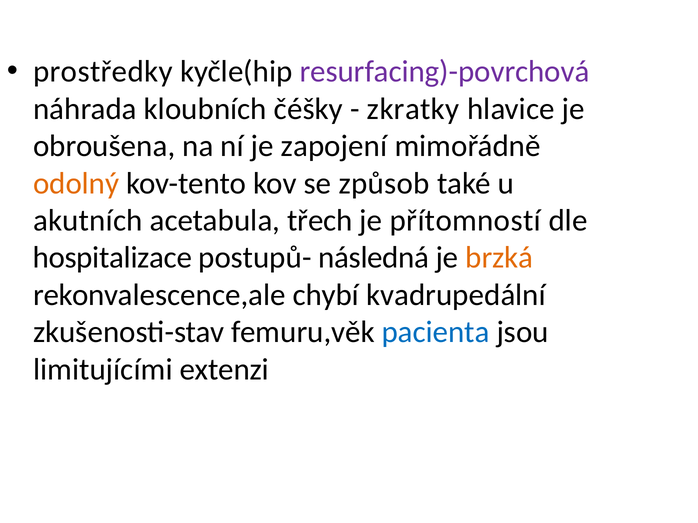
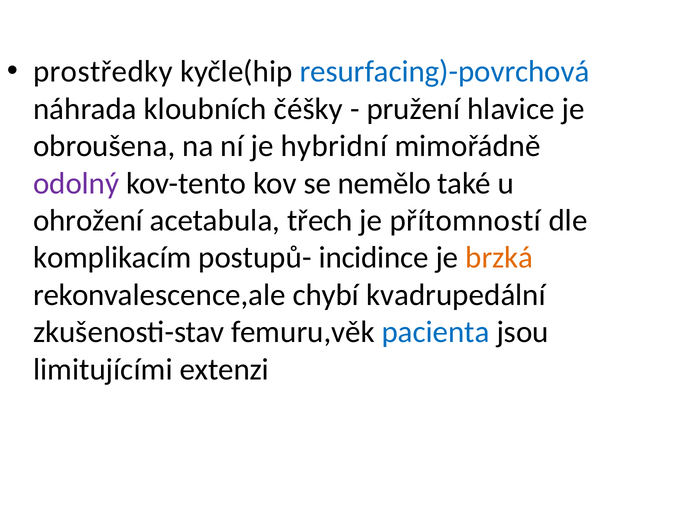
resurfacing)-povrchová colour: purple -> blue
zkratky: zkratky -> pružení
zapojení: zapojení -> hybridní
odolný colour: orange -> purple
způsob: způsob -> nemělo
akutních: akutních -> ohrožení
hospitalizace: hospitalizace -> komplikacím
následná: následná -> incidince
